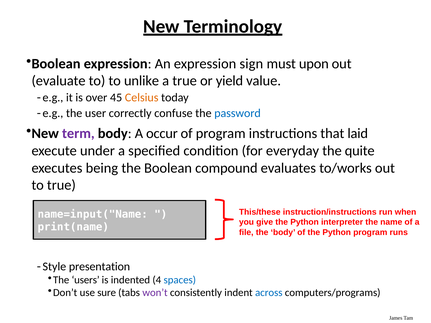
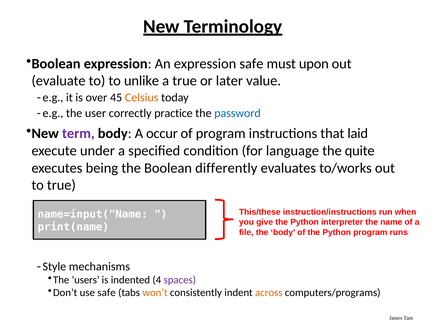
expression sign: sign -> safe
yield: yield -> later
confuse: confuse -> practice
everyday: everyday -> language
compound: compound -> differently
presentation: presentation -> mechanisms
spaces colour: blue -> purple
use sure: sure -> safe
won’t colour: purple -> orange
across colour: blue -> orange
